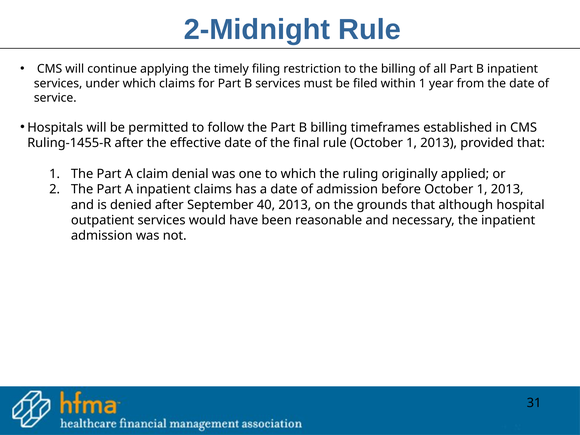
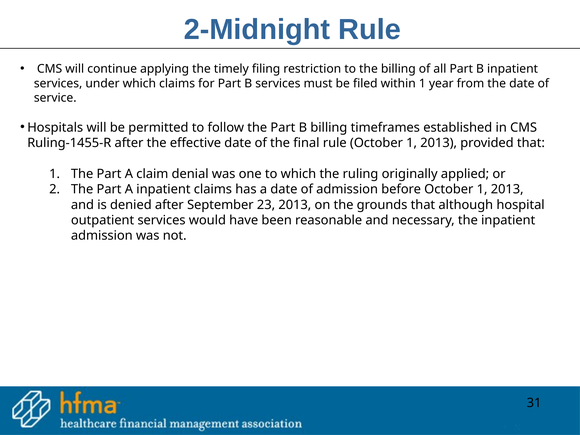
40: 40 -> 23
